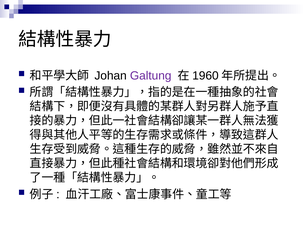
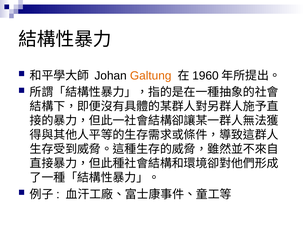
Galtung colour: purple -> orange
